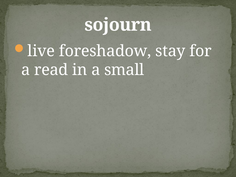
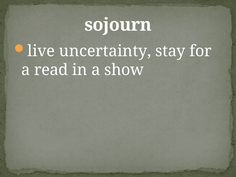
foreshadow: foreshadow -> uncertainty
small: small -> show
